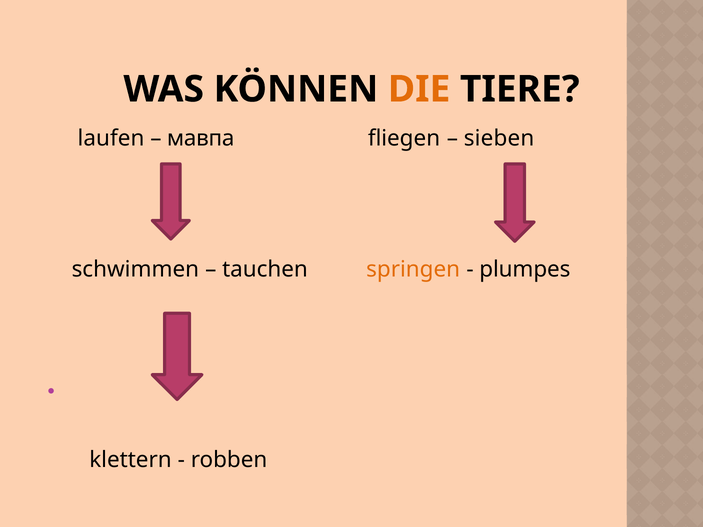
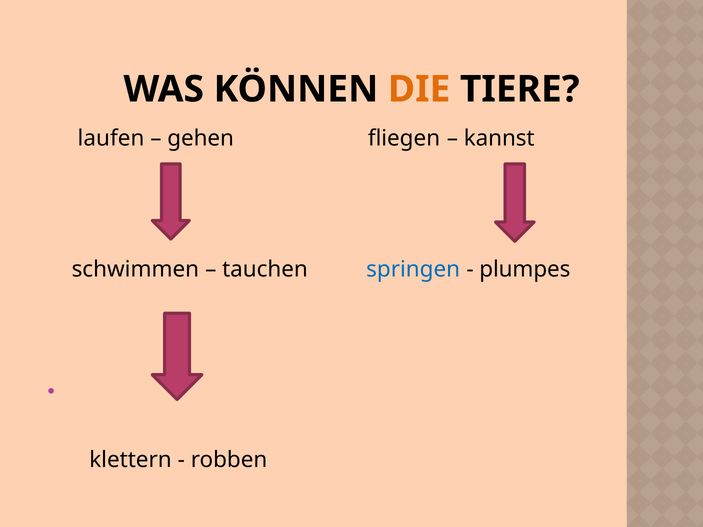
мавпа: мавпа -> gehen
sieben: sieben -> kannst
springen colour: orange -> blue
